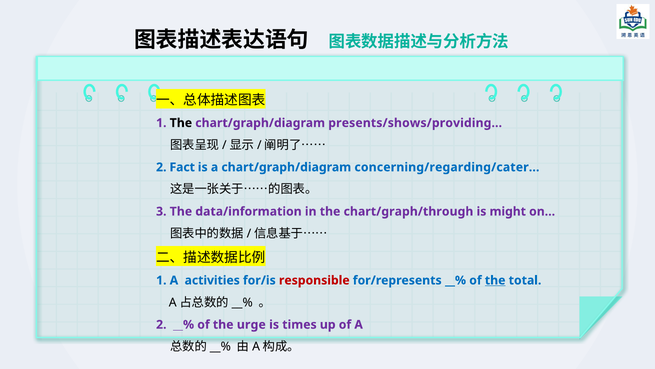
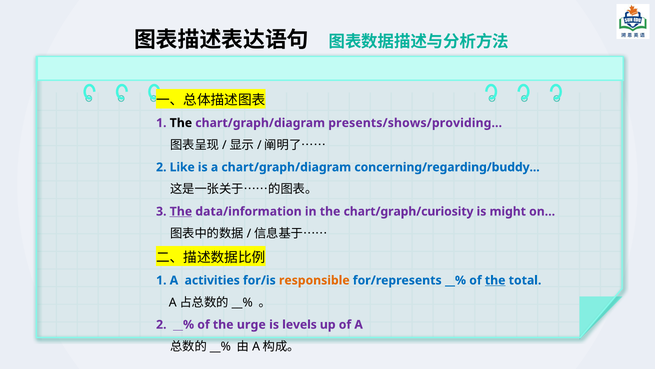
Fact: Fact -> Like
concerning/regarding/cater: concerning/regarding/cater -> concerning/regarding/buddy
The at (181, 211) underline: none -> present
chart/graph/through: chart/graph/through -> chart/graph/curiosity
responsible colour: red -> orange
times: times -> levels
